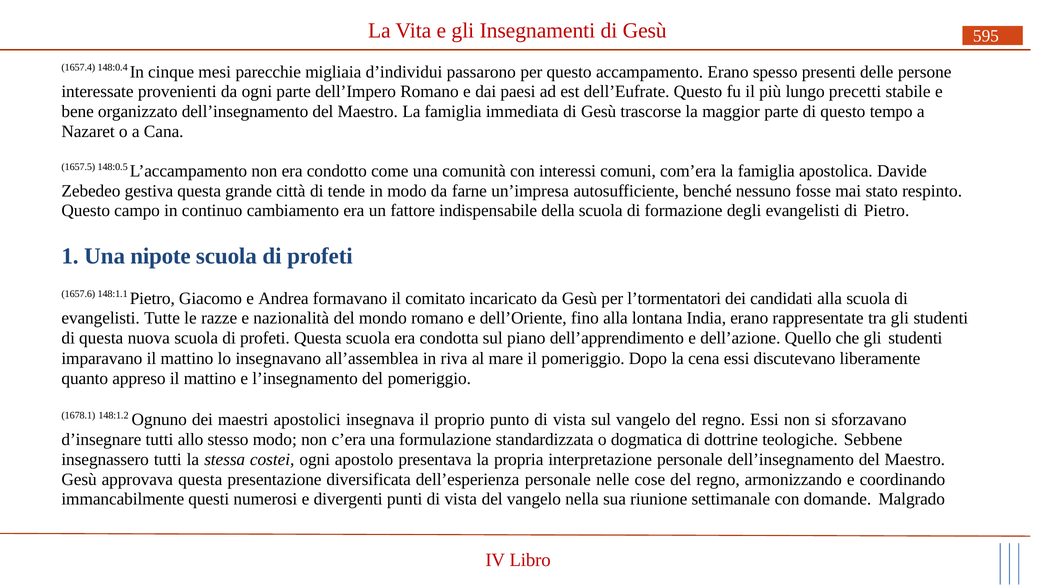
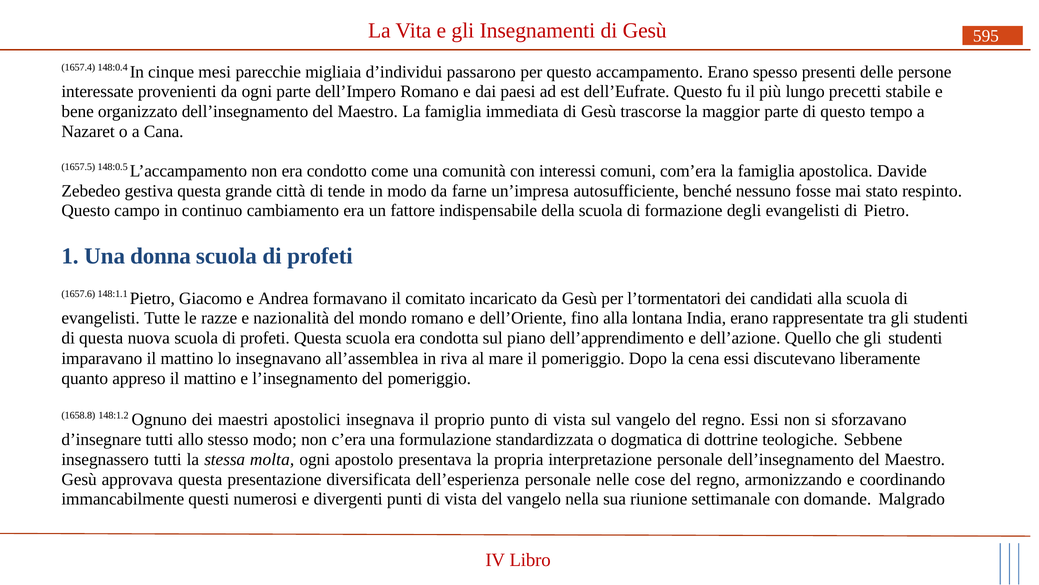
nipote: nipote -> donna
1678.1: 1678.1 -> 1658.8
costei: costei -> molta
